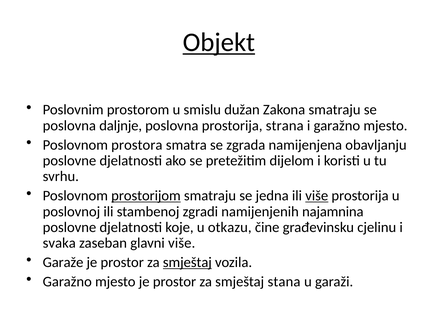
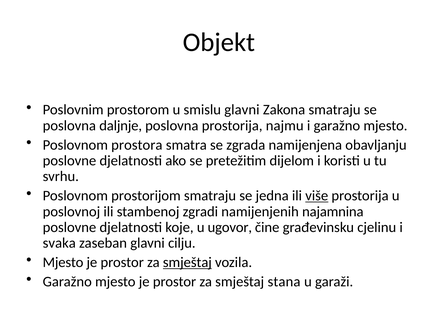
Objekt underline: present -> none
smislu dužan: dužan -> glavni
strana: strana -> najmu
prostorijom underline: present -> none
otkazu: otkazu -> ugovor
glavni više: više -> cilju
Garaže at (63, 262): Garaže -> Mjesto
